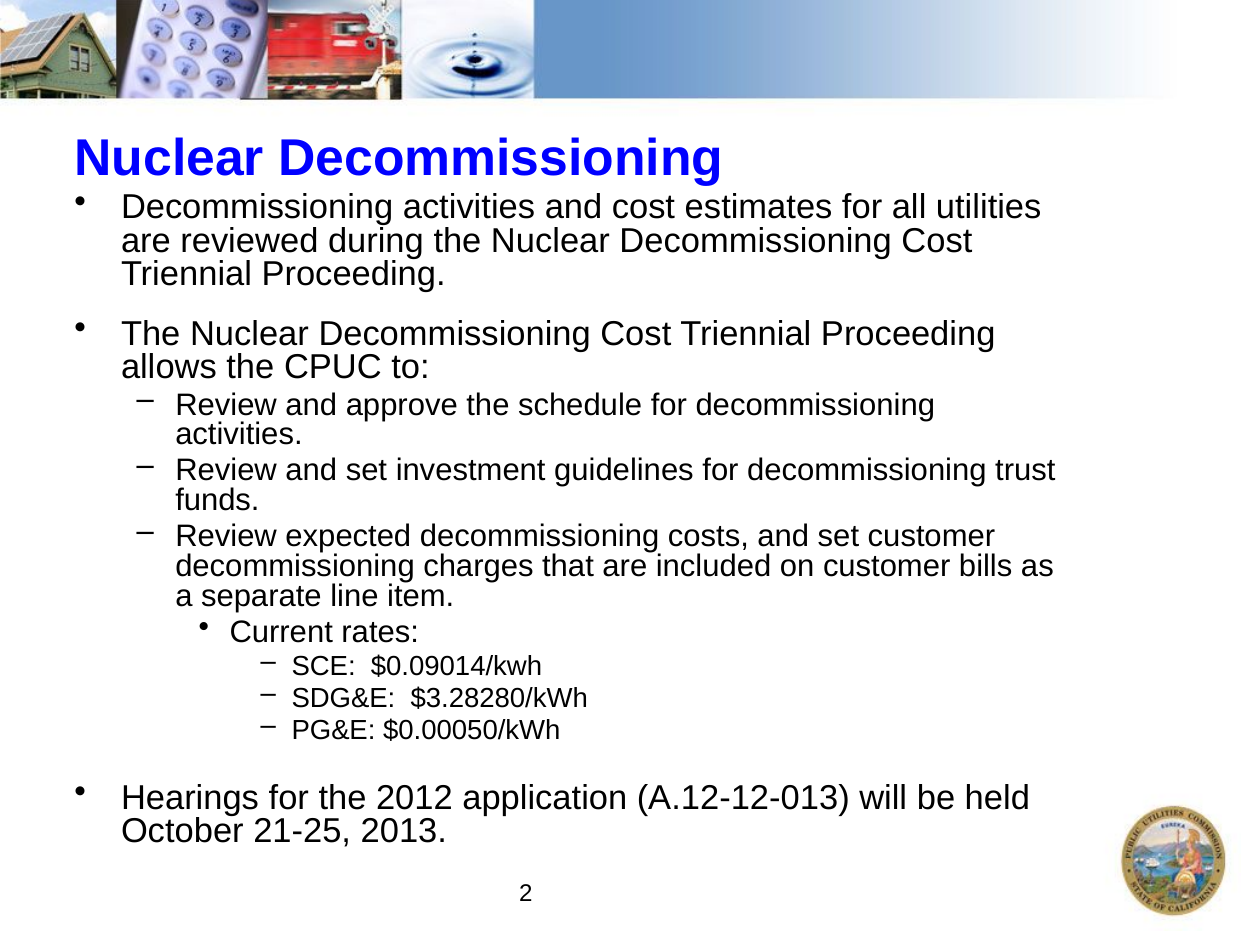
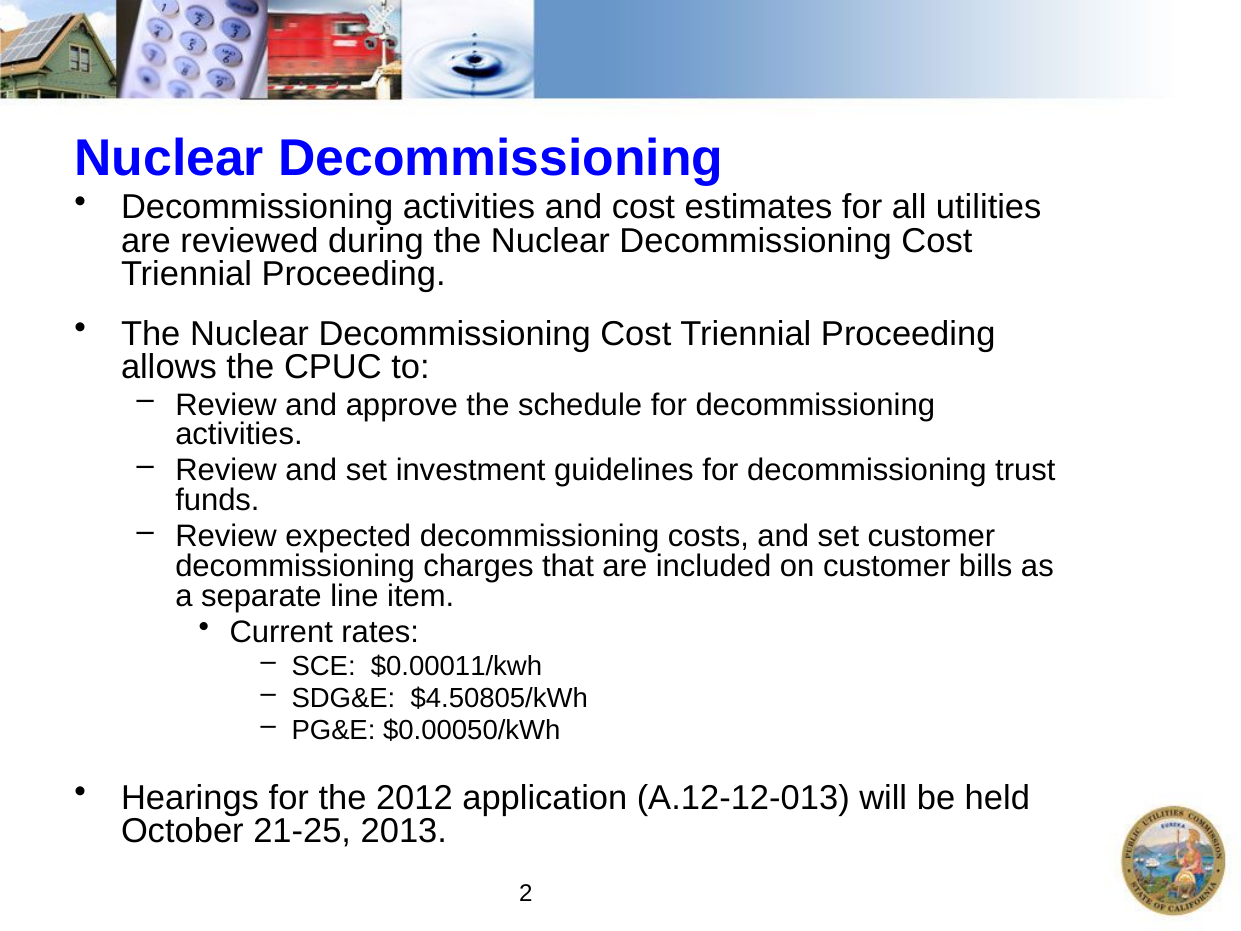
$0.09014/kwh: $0.09014/kwh -> $0.00011/kwh
$3.28280/kWh: $3.28280/kWh -> $4.50805/kWh
